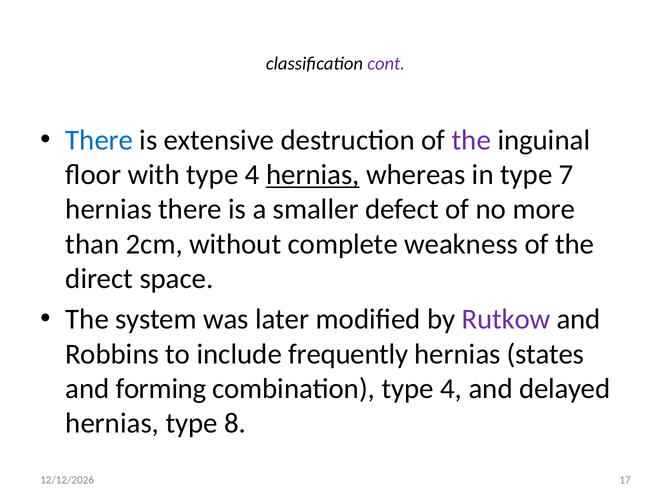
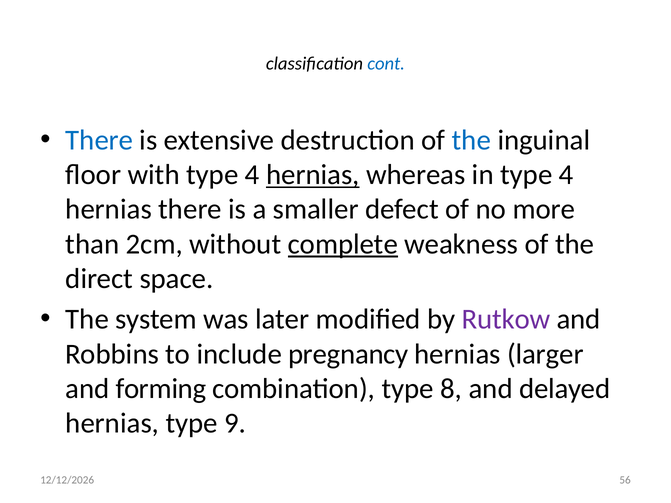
cont colour: purple -> blue
the at (471, 140) colour: purple -> blue
in type 7: 7 -> 4
complete underline: none -> present
frequently: frequently -> pregnancy
states: states -> larger
combination type 4: 4 -> 8
8: 8 -> 9
17: 17 -> 56
